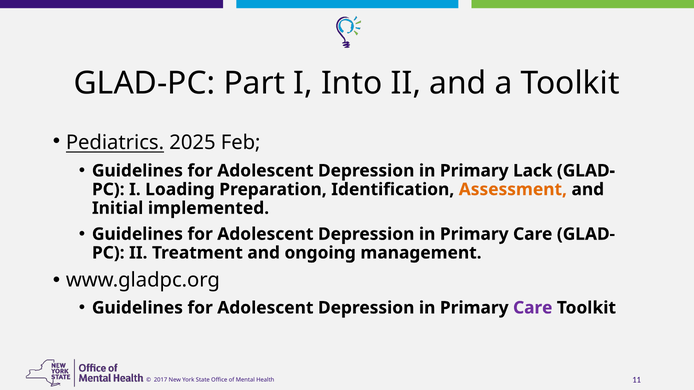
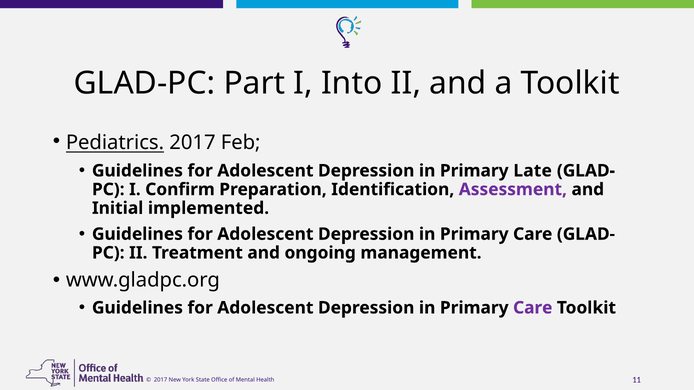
Pediatrics 2025: 2025 -> 2017
Lack: Lack -> Late
Loading: Loading -> Confirm
Assessment colour: orange -> purple
